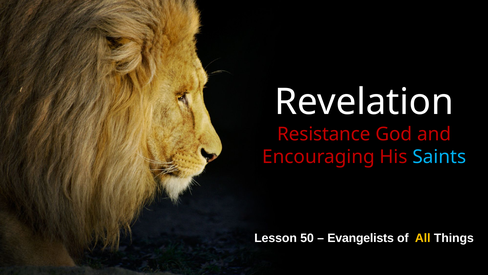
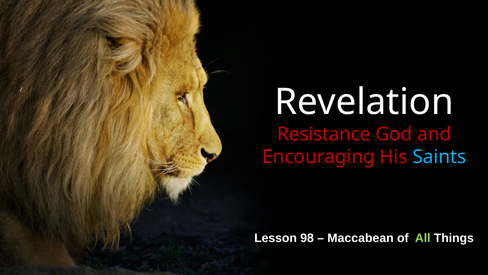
50: 50 -> 98
Evangelists: Evangelists -> Maccabean
All colour: yellow -> light green
